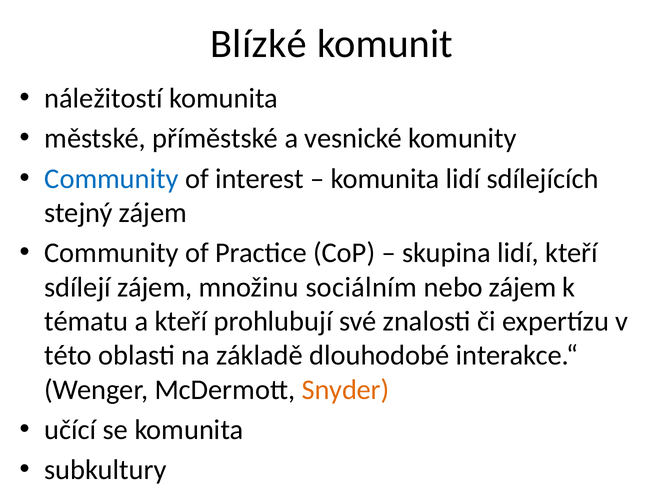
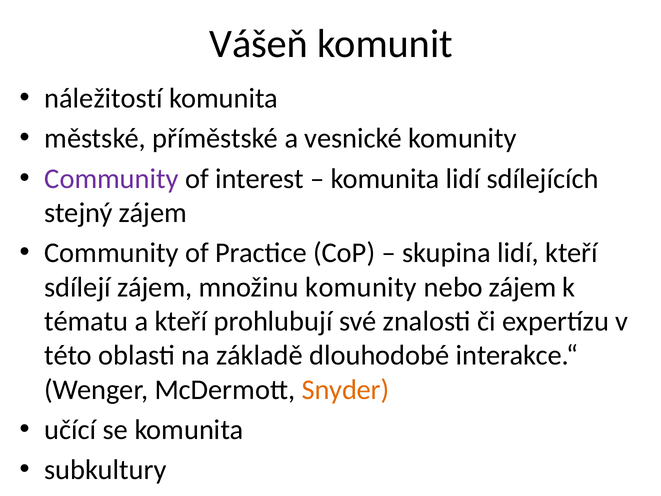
Blízké: Blízké -> Vášeň
Community at (112, 179) colour: blue -> purple
množinu sociálním: sociálním -> komunity
